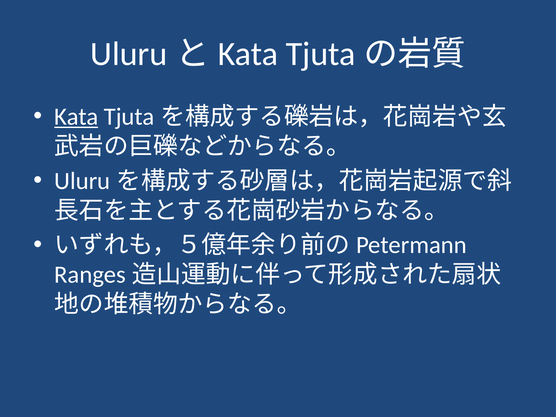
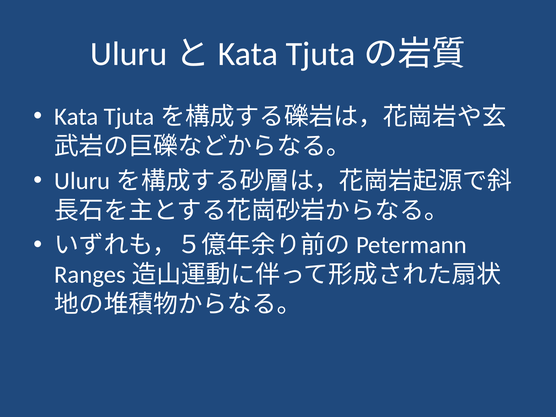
Kata underline: present -> none
